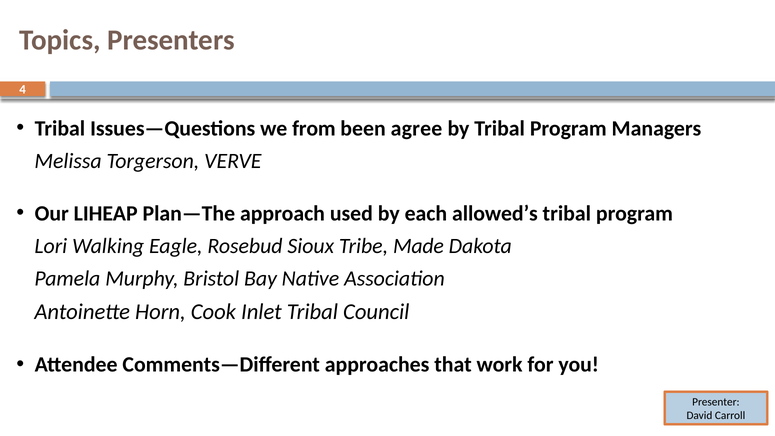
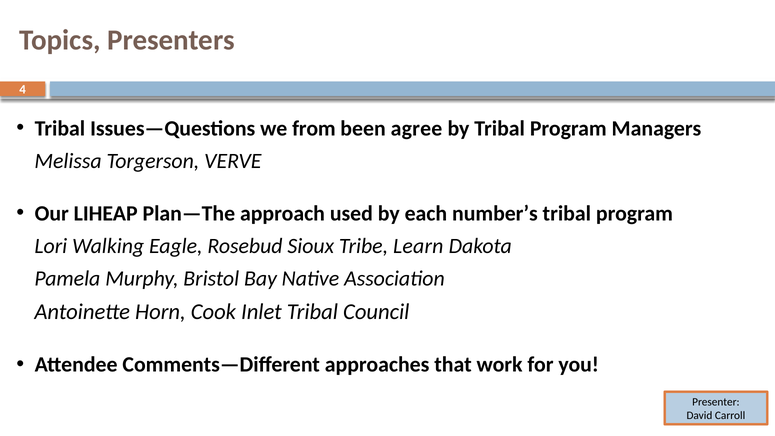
allowed’s: allowed’s -> number’s
Made: Made -> Learn
